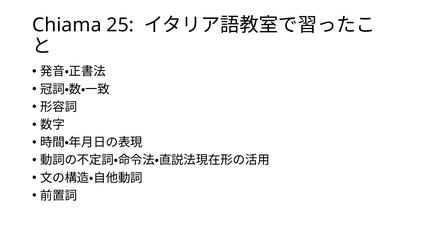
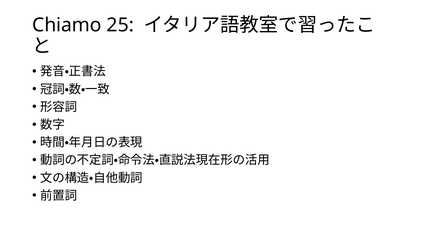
Chiama: Chiama -> Chiamo
